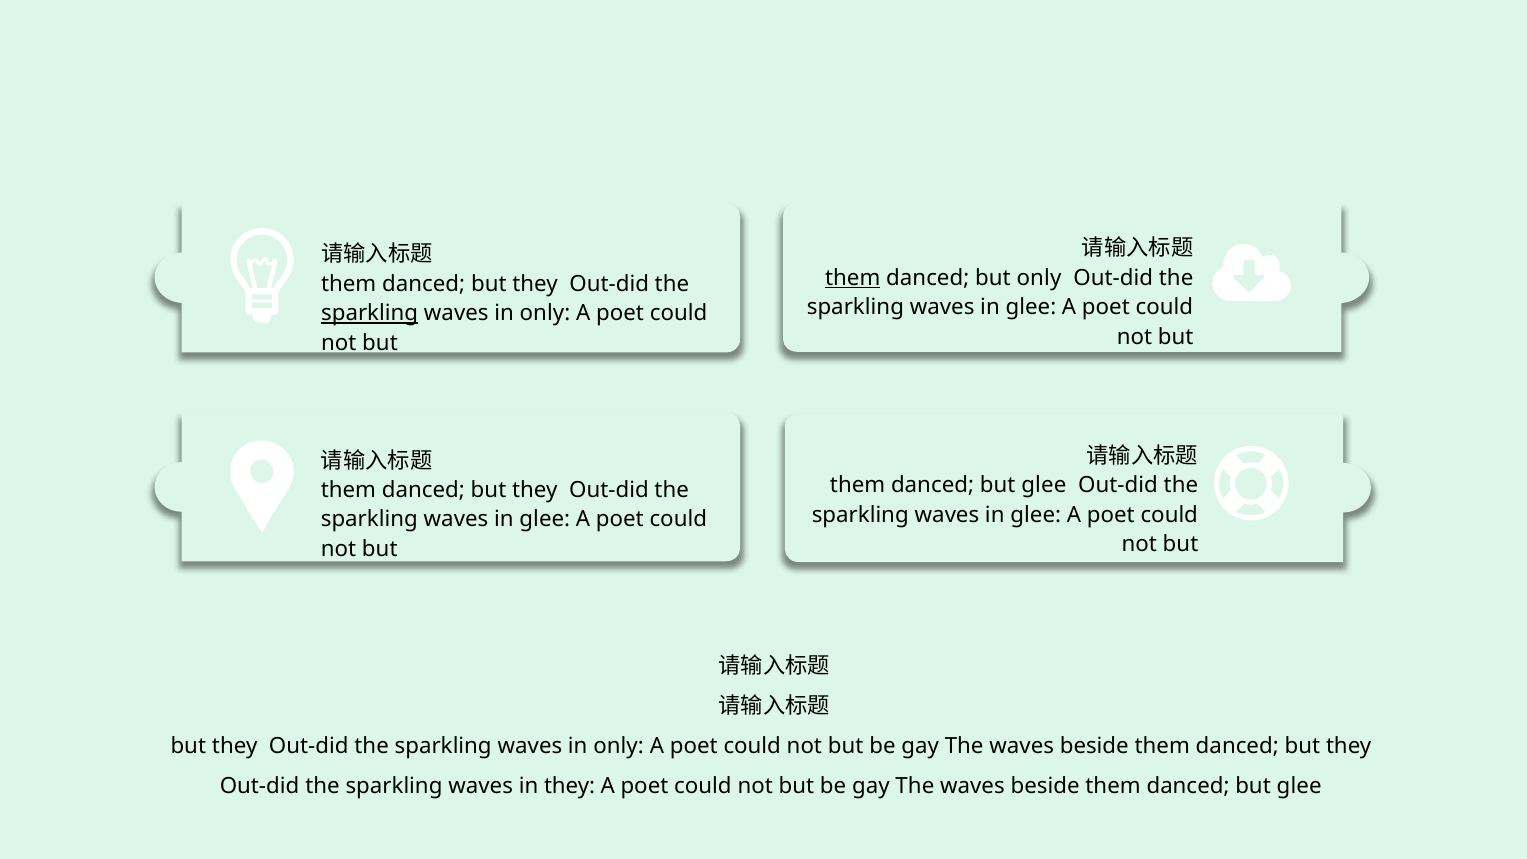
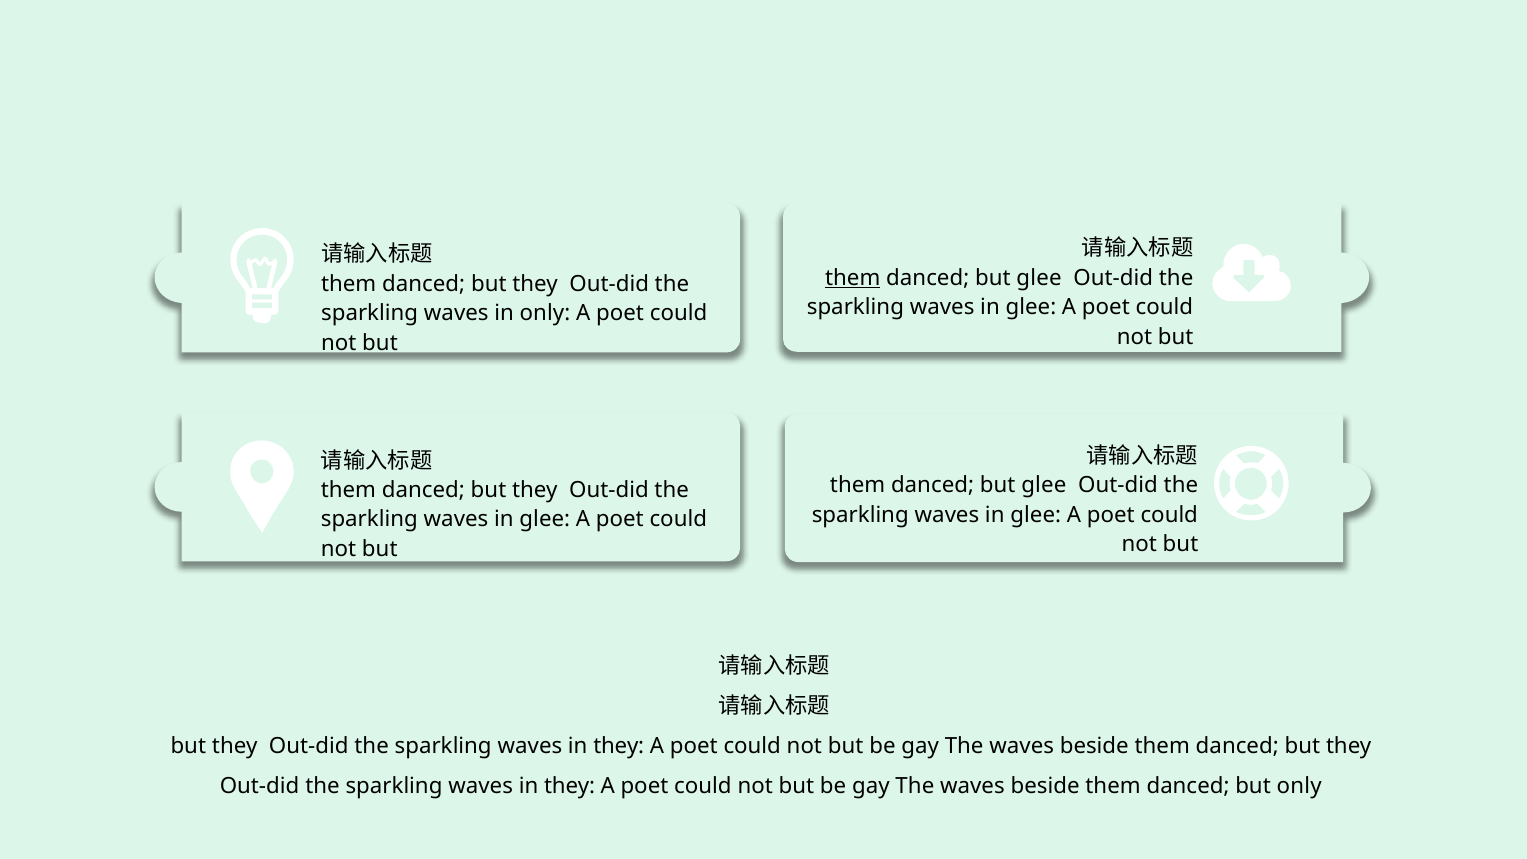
only at (1039, 278): only -> glee
sparkling at (370, 313) underline: present -> none
only at (619, 746): only -> they
glee at (1299, 786): glee -> only
